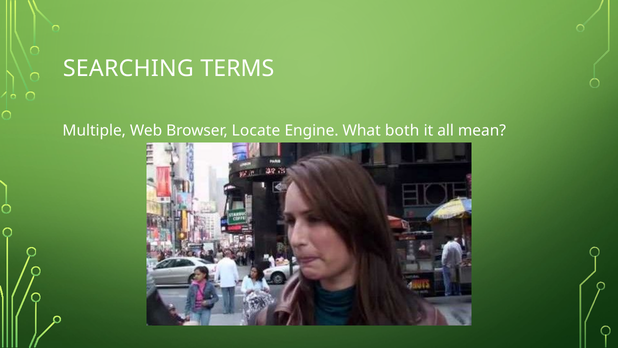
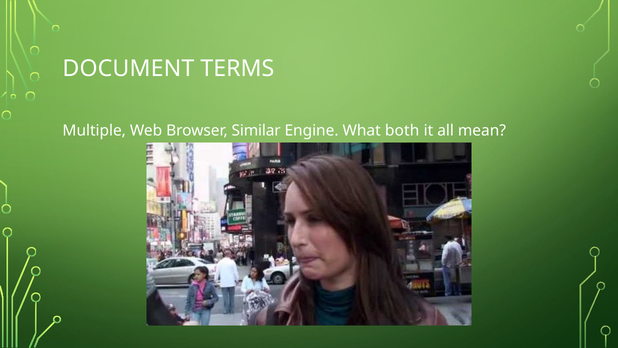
SEARCHING: SEARCHING -> DOCUMENT
Locate: Locate -> Similar
